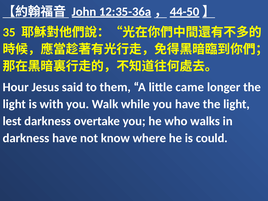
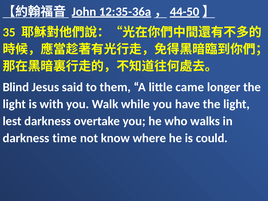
Hour: Hour -> Blind
darkness have: have -> time
